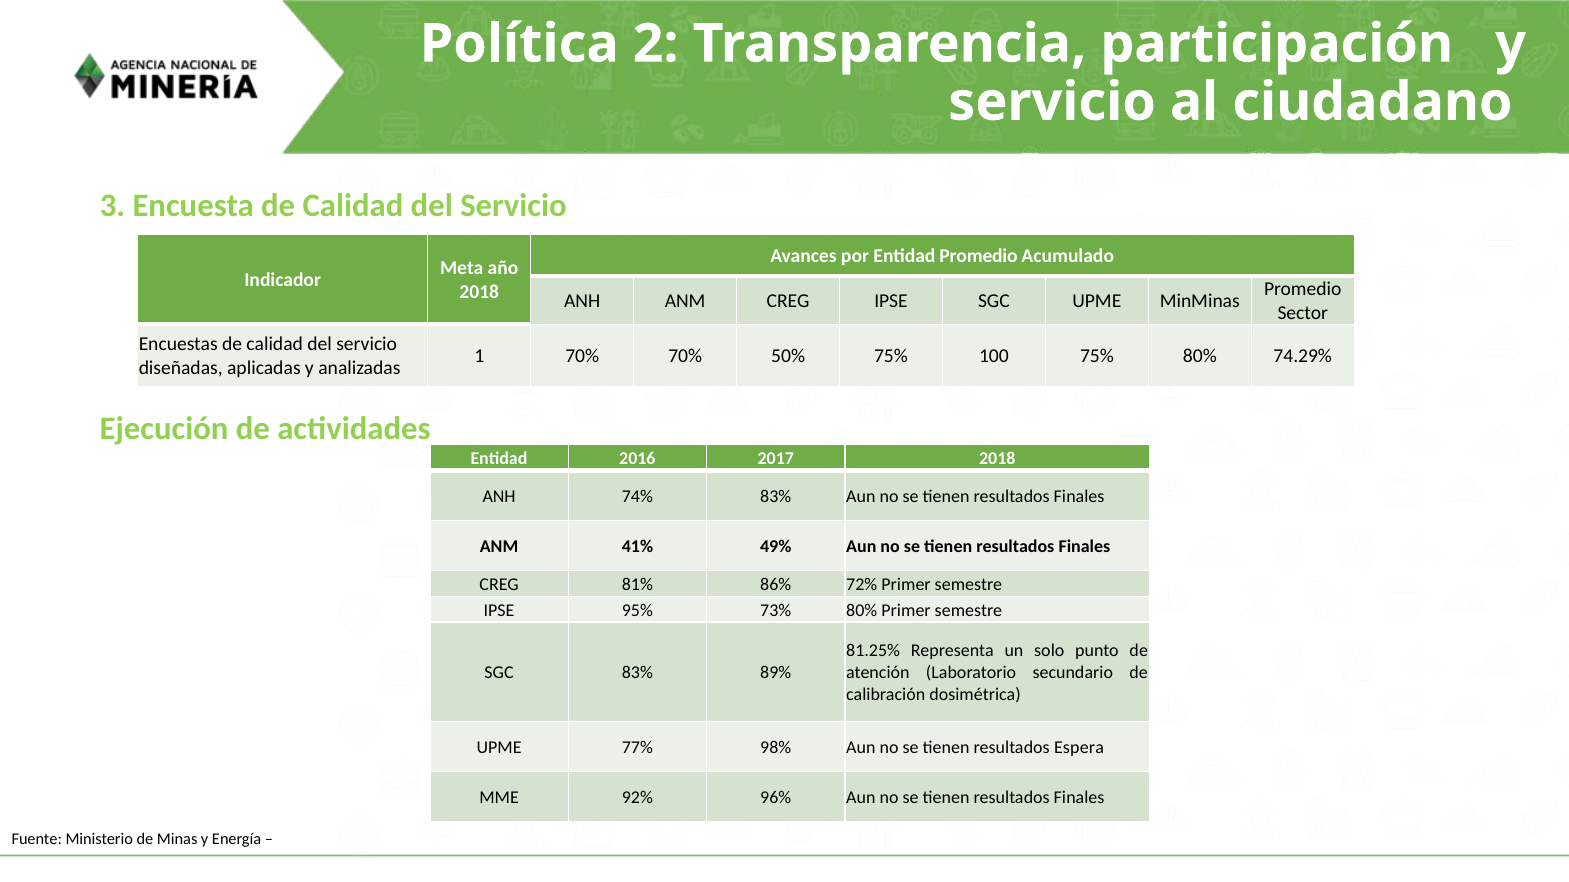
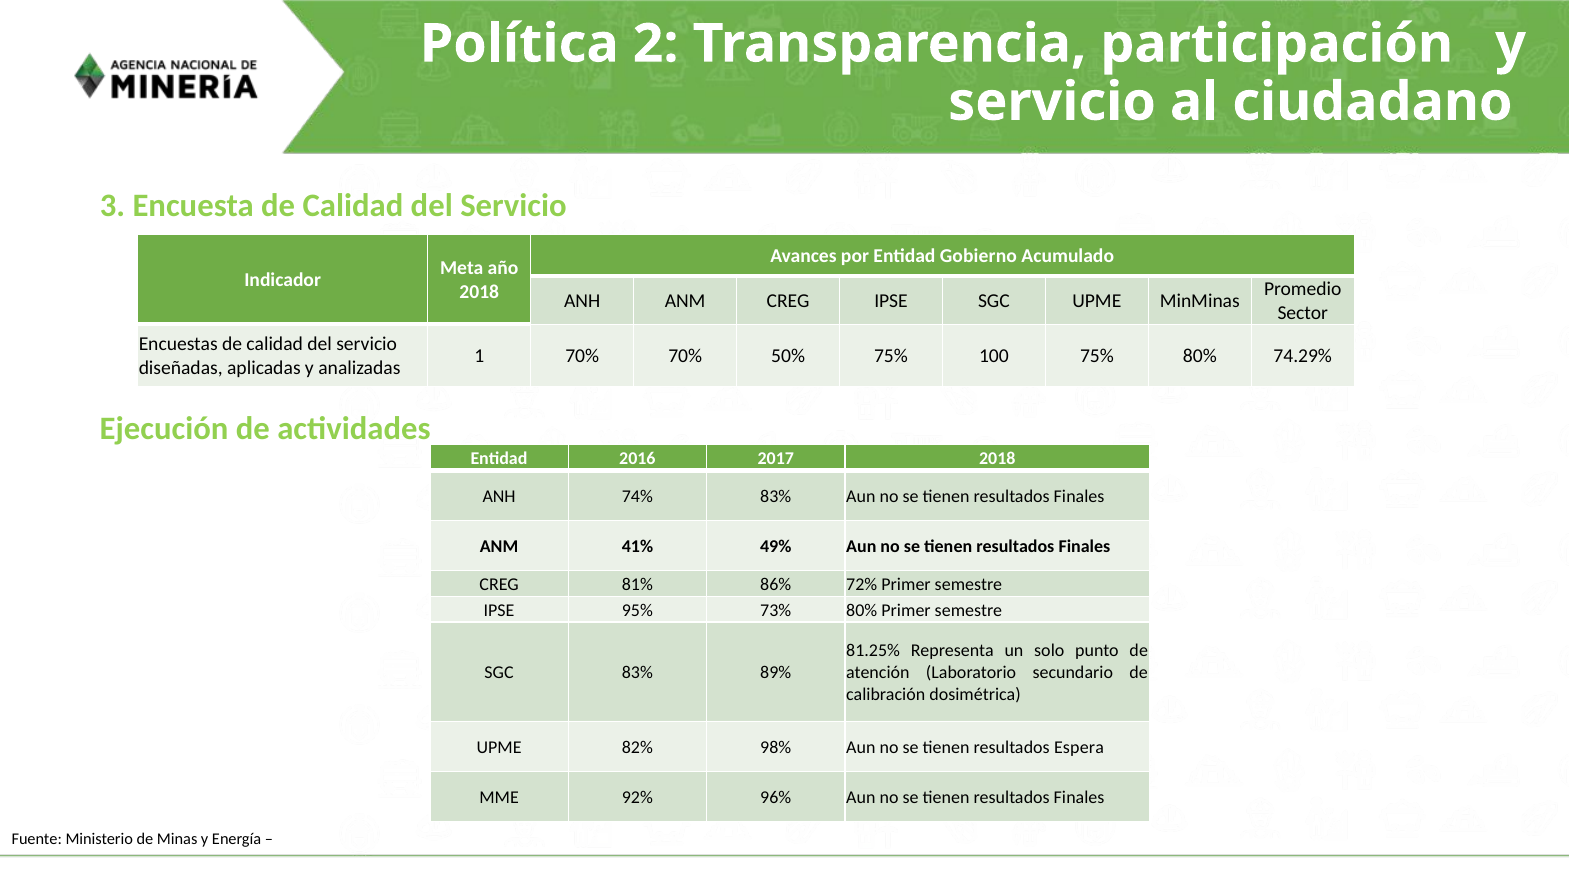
Entidad Promedio: Promedio -> Gobierno
77%: 77% -> 82%
